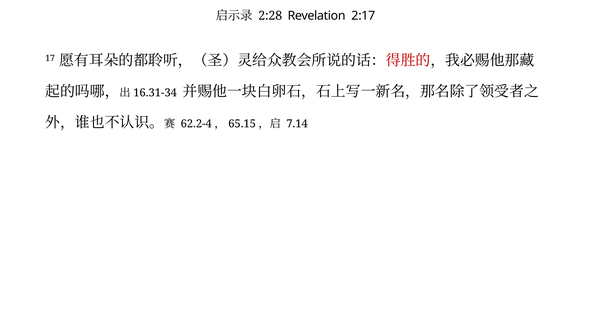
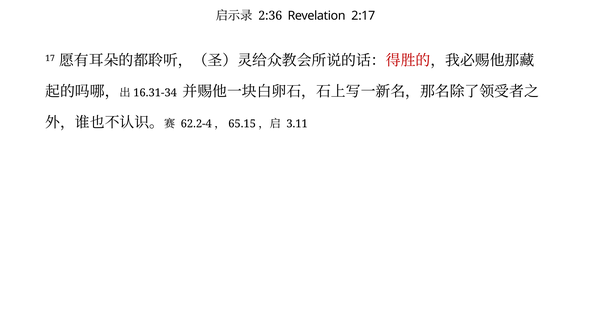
2:28: 2:28 -> 2:36
7.14: 7.14 -> 3.11
